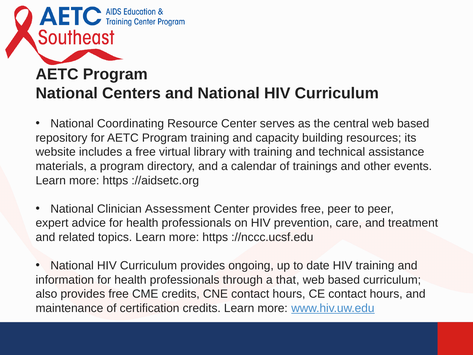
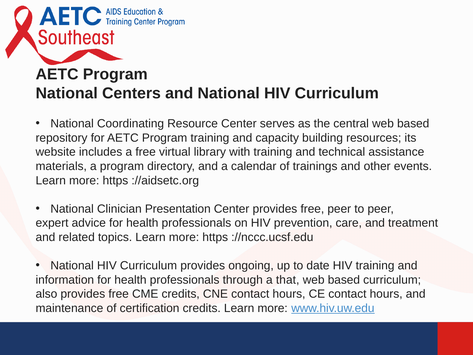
Assessment: Assessment -> Presentation
